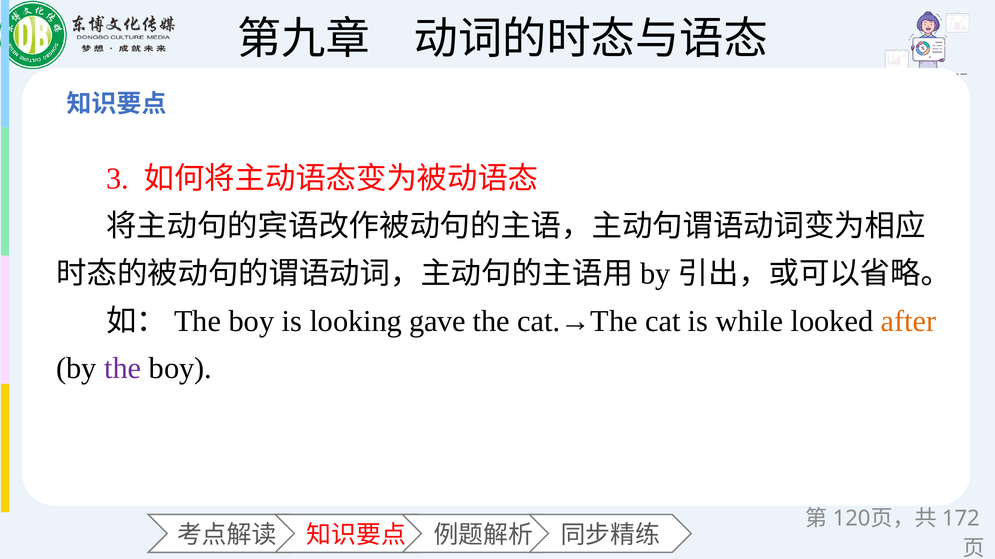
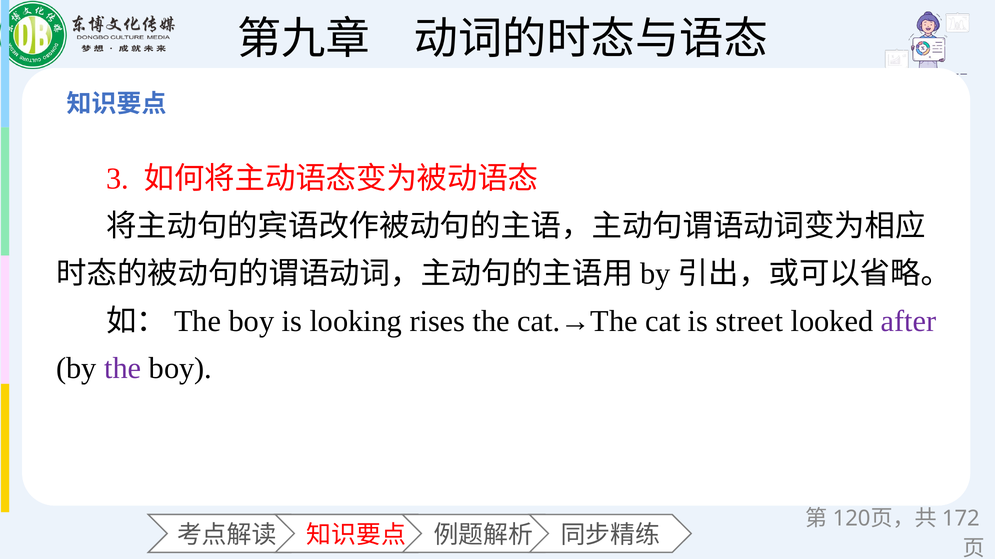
gave: gave -> rises
while: while -> street
after colour: orange -> purple
